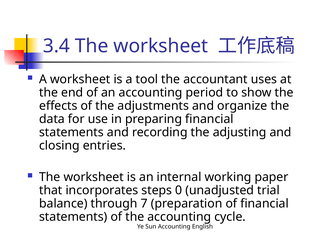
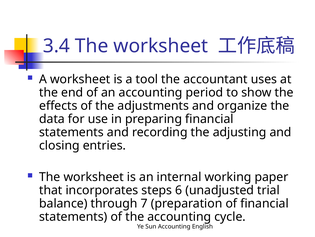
0: 0 -> 6
